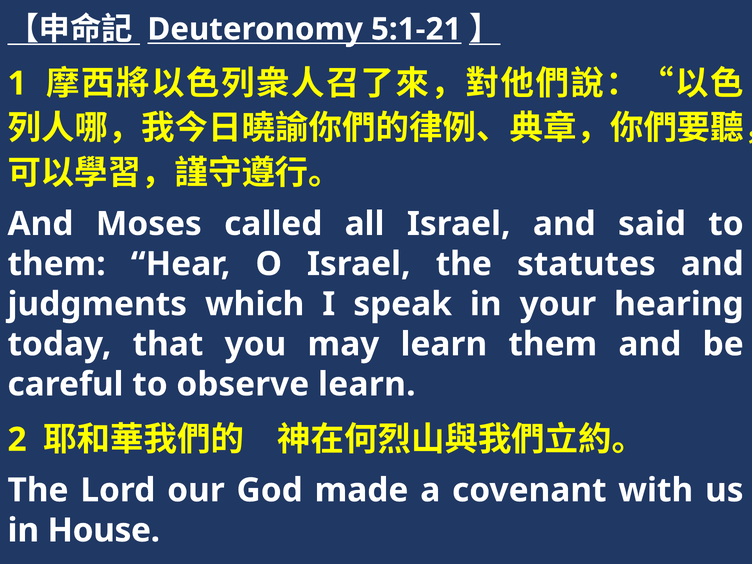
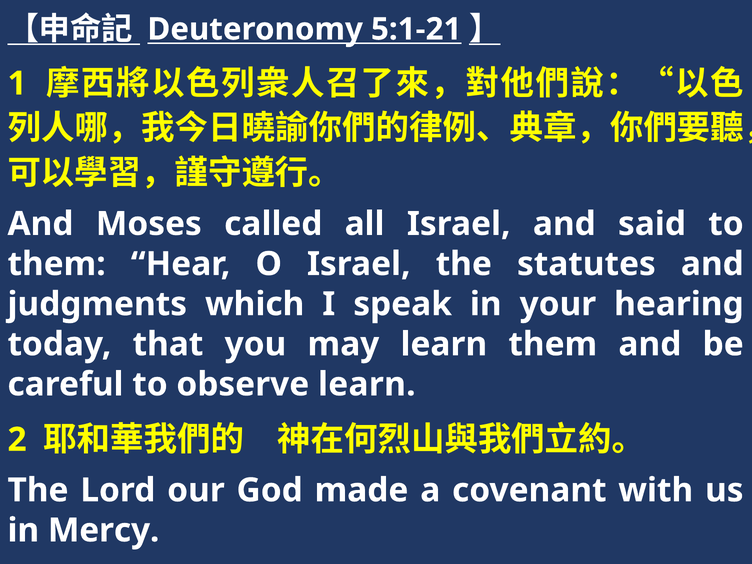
House: House -> Mercy
